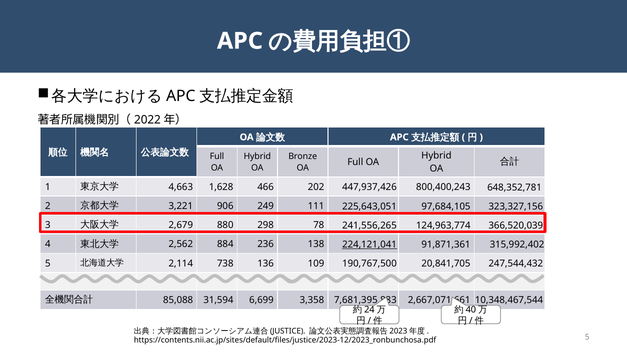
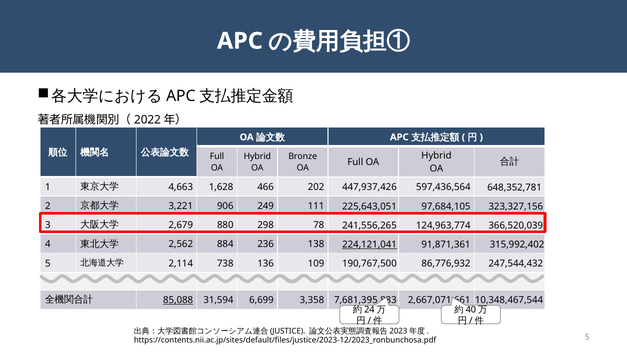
800,400,243: 800,400,243 -> 597,436,564
20,841,705: 20,841,705 -> 86,776,932
85,088 underline: none -> present
